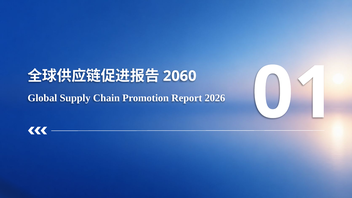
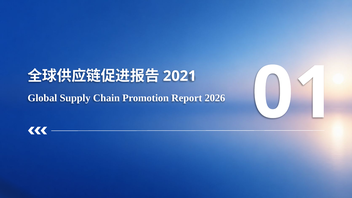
2060: 2060 -> 2021
